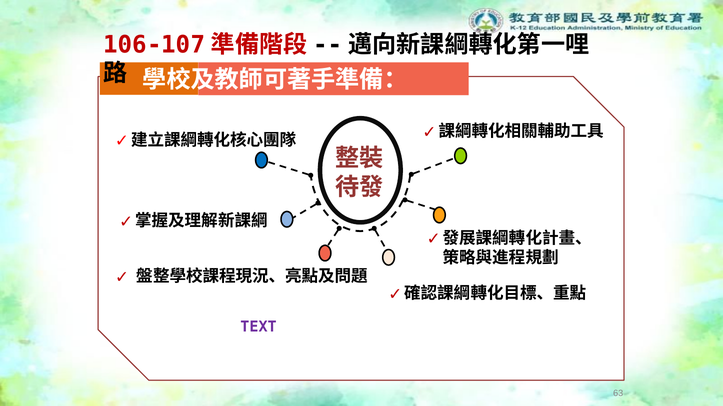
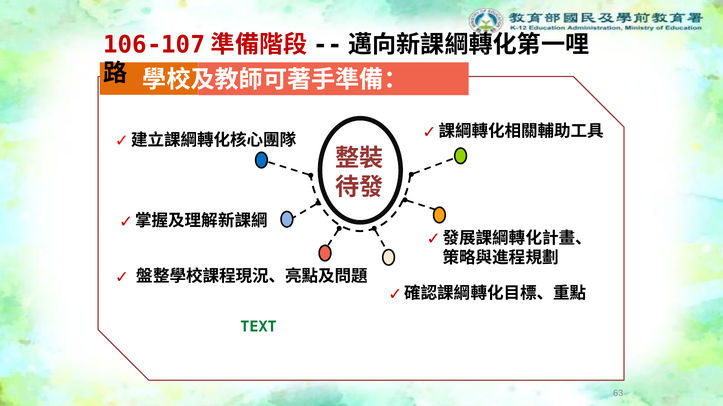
TEXT colour: purple -> green
